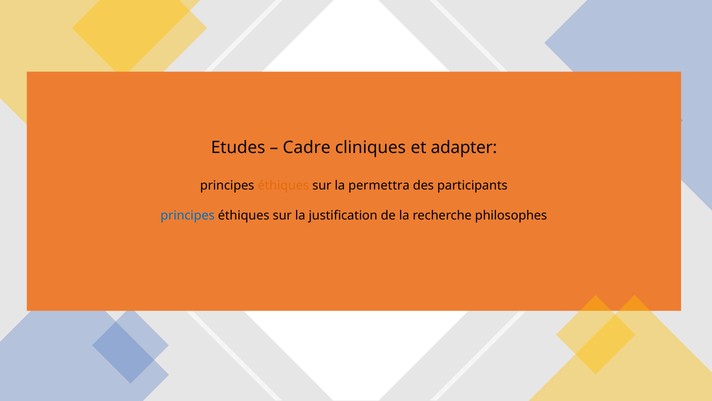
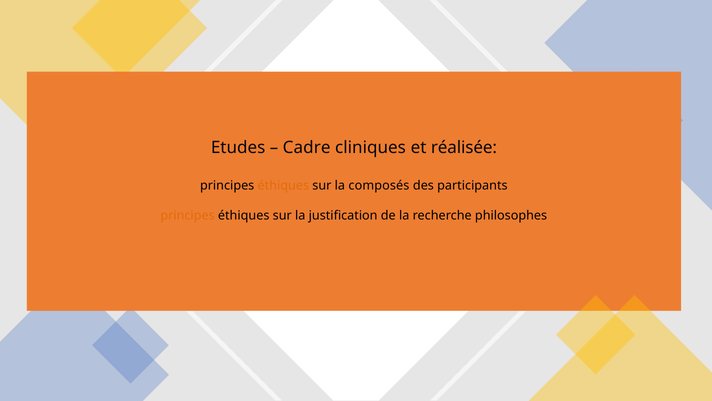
adapter: adapter -> réalisée
permettra: permettra -> composés
principes at (188, 215) colour: blue -> orange
